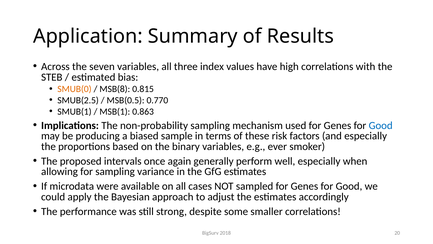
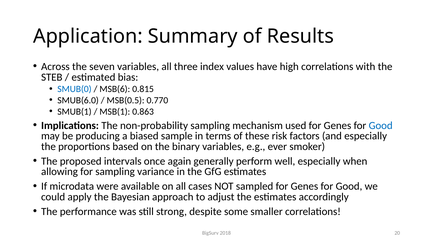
SMUB(0 colour: orange -> blue
MSB(8: MSB(8 -> MSB(6
SMUB(2.5: SMUB(2.5 -> SMUB(6.0
